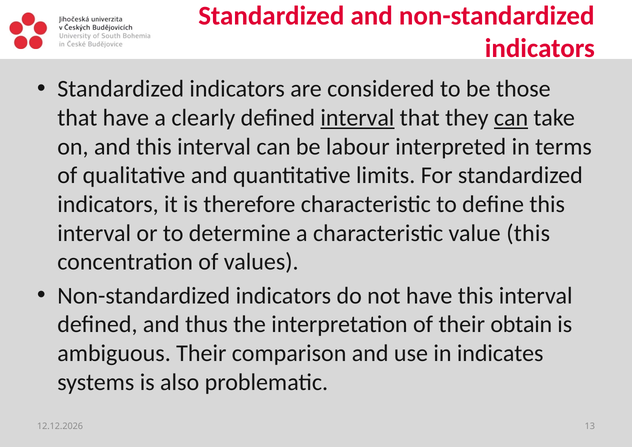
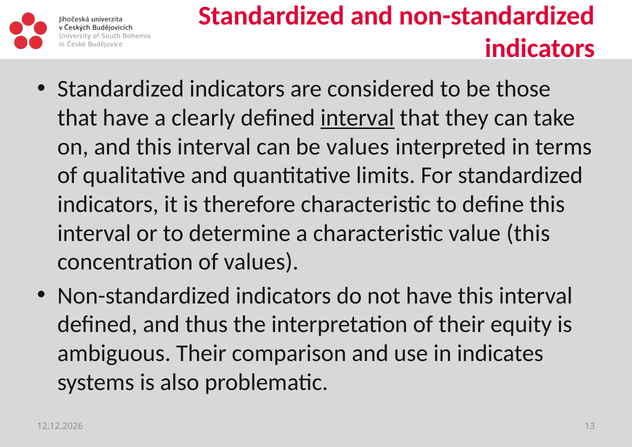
can at (511, 118) underline: present -> none
be labour: labour -> values
obtain: obtain -> equity
